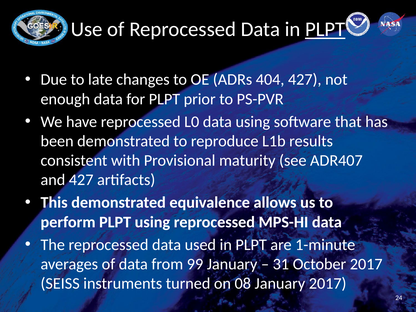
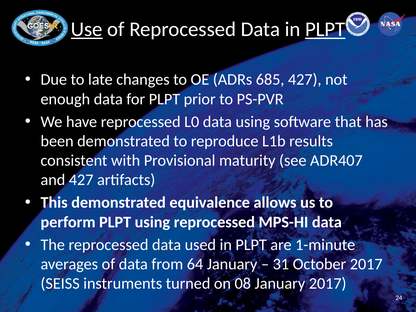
Use underline: none -> present
404: 404 -> 685
99: 99 -> 64
